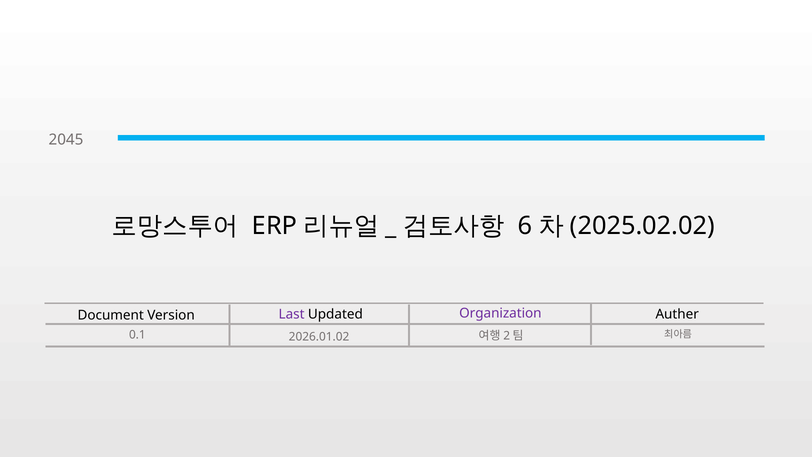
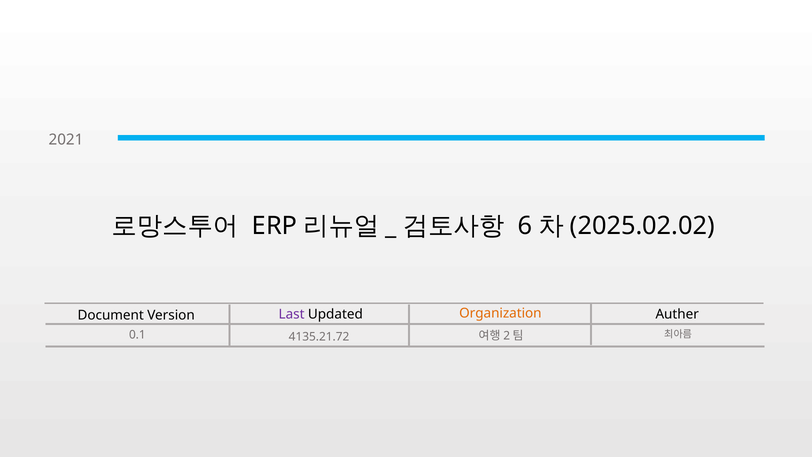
2045: 2045 -> 2021
Organization colour: purple -> orange
2026.01.02: 2026.01.02 -> 4135.21.72
